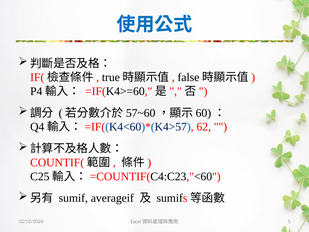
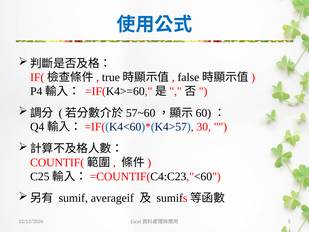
62: 62 -> 30
